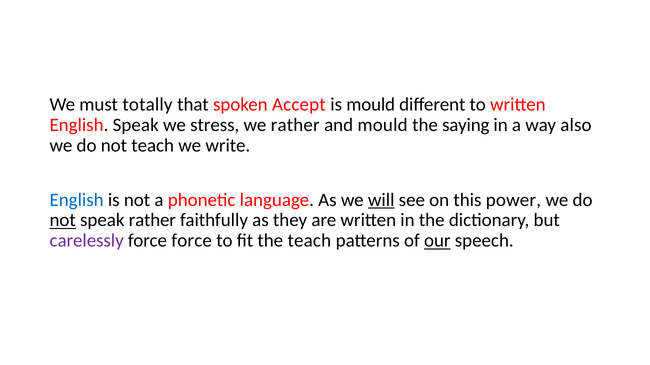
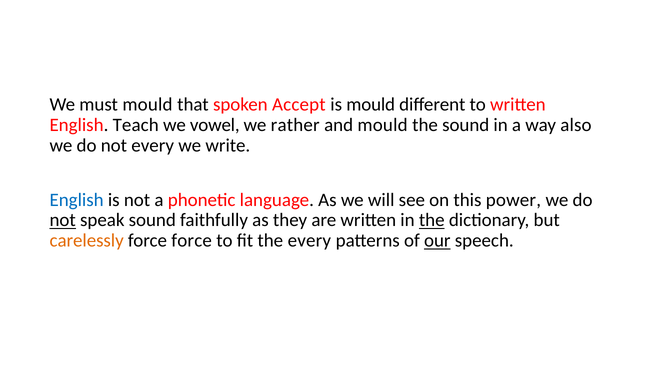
must totally: totally -> mould
English Speak: Speak -> Teach
stress: stress -> vowel
the saying: saying -> sound
not teach: teach -> every
will underline: present -> none
speak rather: rather -> sound
the at (432, 221) underline: none -> present
carelessly colour: purple -> orange
the teach: teach -> every
